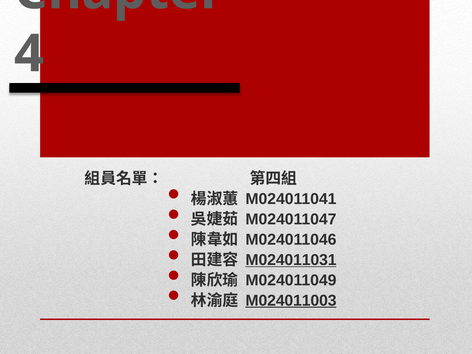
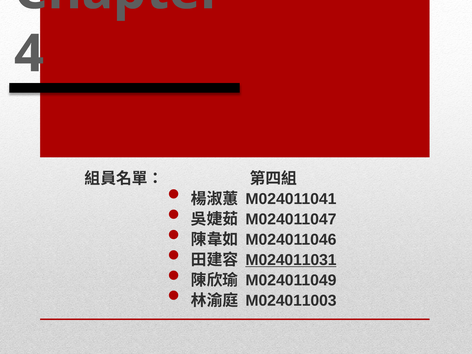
M024011003 underline: present -> none
